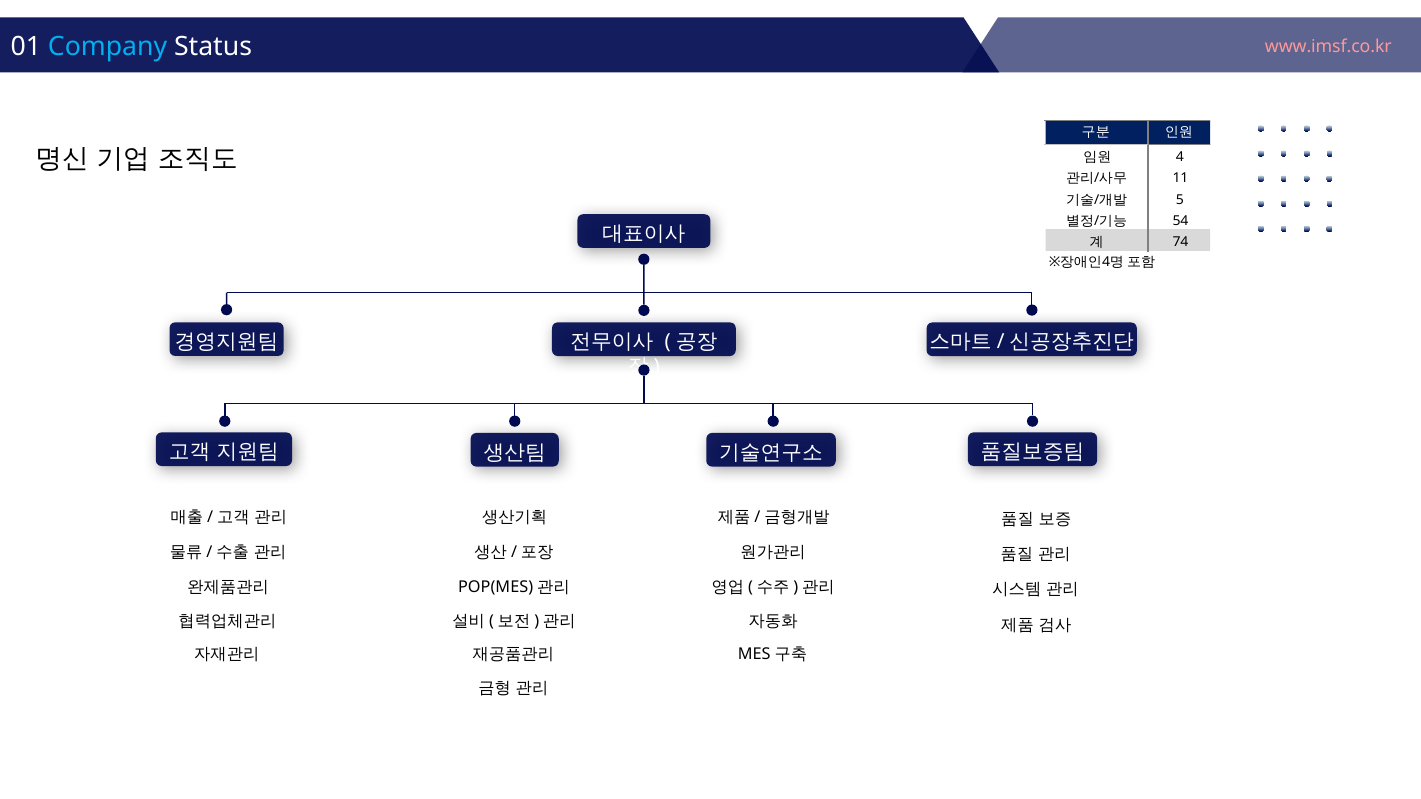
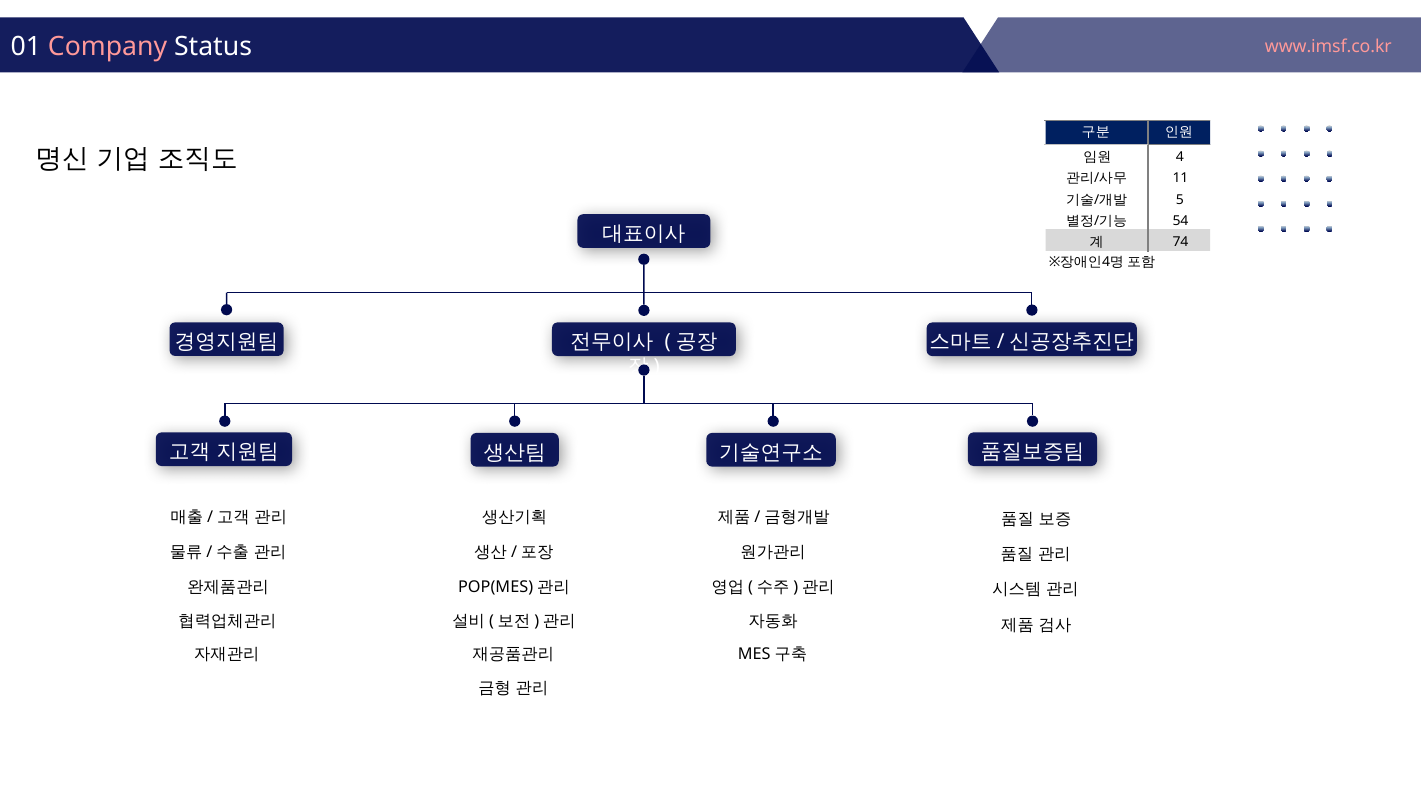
Company colour: light blue -> pink
